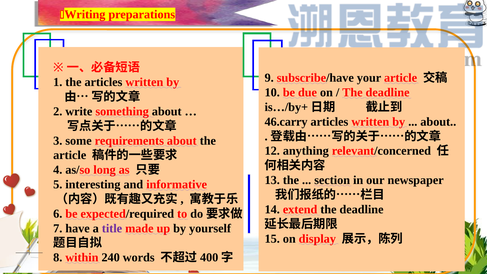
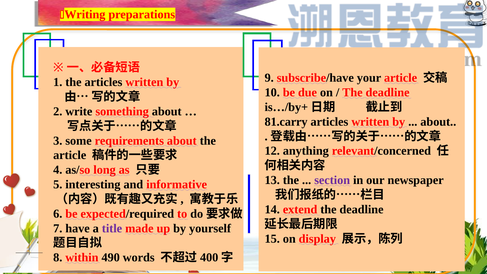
46.carry: 46.carry -> 81.carry
section colour: black -> purple
240: 240 -> 490
